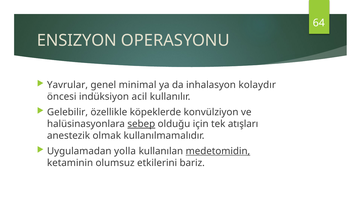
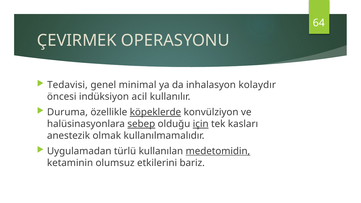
ENSIZYON: ENSIZYON -> ÇEVIRMEK
Yavrular: Yavrular -> Tedavisi
Gelebilir: Gelebilir -> Duruma
köpeklerde underline: none -> present
için underline: none -> present
atışları: atışları -> kasları
yolla: yolla -> türlü
